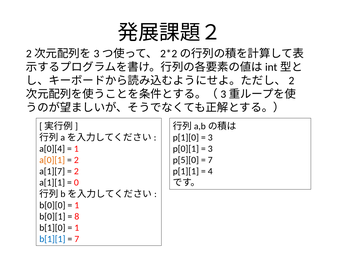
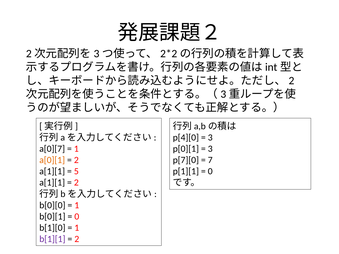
p[1][0: p[1][0 -> p[4][0
a[0][4: a[0][4 -> a[0][7
p[5][0: p[5][0 -> p[7][0
a[1][7 at (52, 172): a[1][7 -> a[1][1
2 at (76, 172): 2 -> 5
4 at (210, 172): 4 -> 0
0 at (76, 183): 0 -> 2
8 at (77, 217): 8 -> 0
b[1][1 colour: blue -> purple
7 at (77, 239): 7 -> 2
